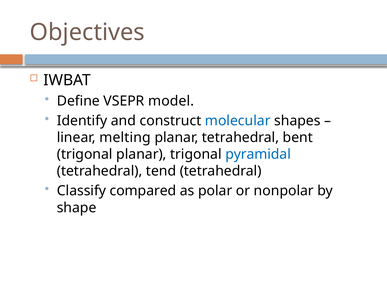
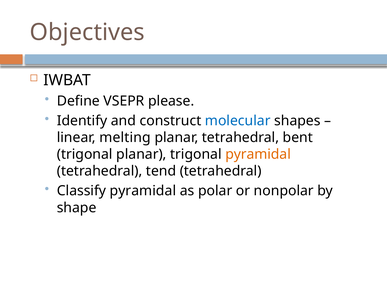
model: model -> please
pyramidal at (258, 154) colour: blue -> orange
Classify compared: compared -> pyramidal
